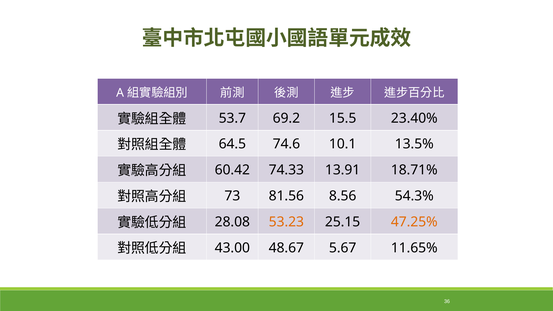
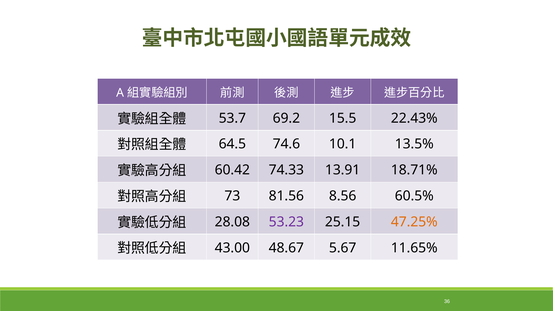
23.40%: 23.40% -> 22.43%
54.3%: 54.3% -> 60.5%
53.23 colour: orange -> purple
